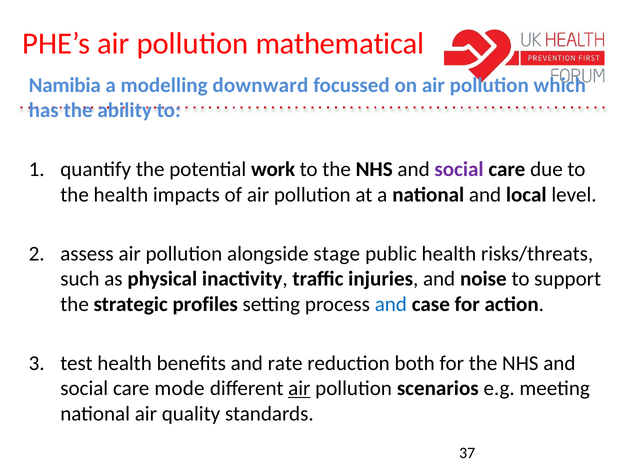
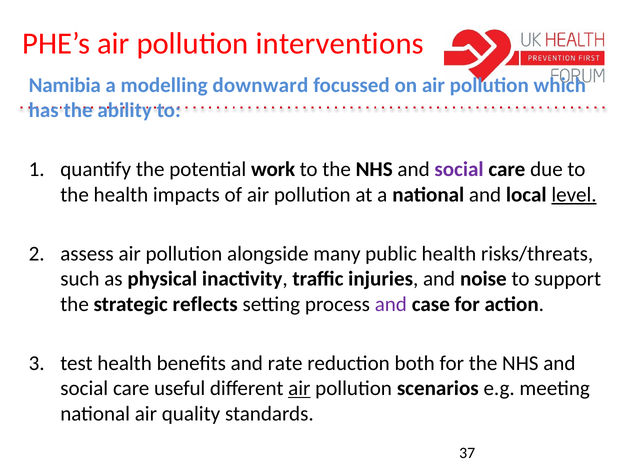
mathematical: mathematical -> interventions
level underline: none -> present
stage: stage -> many
profiles: profiles -> reflects
and at (391, 304) colour: blue -> purple
mode: mode -> useful
